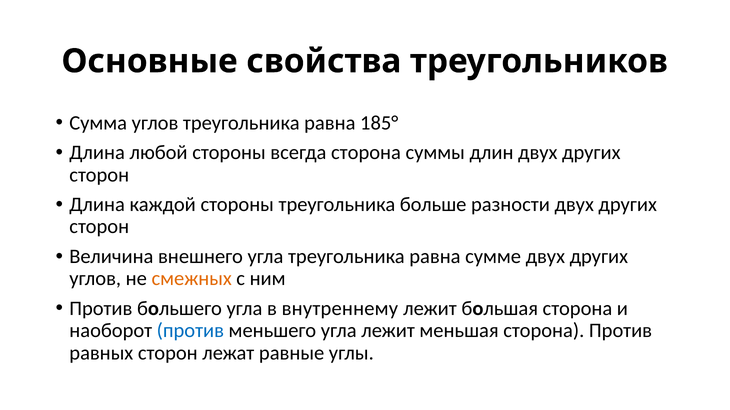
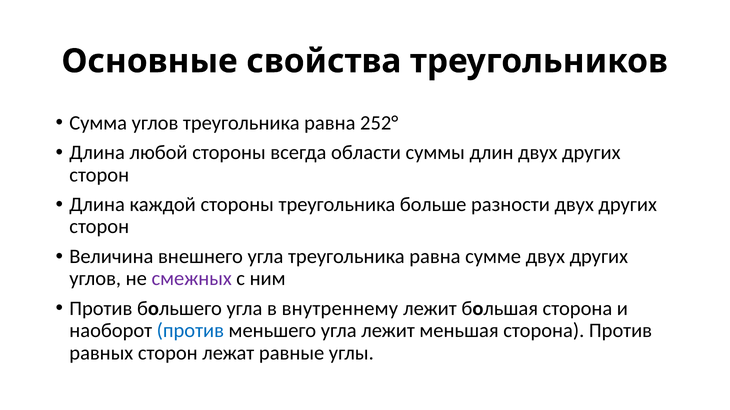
185°: 185° -> 252°
всегда сторона: сторона -> области
смежных colour: orange -> purple
